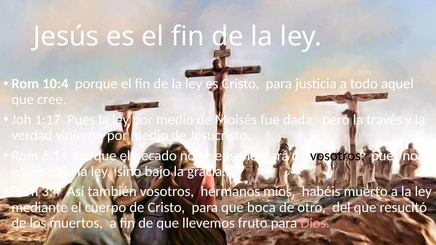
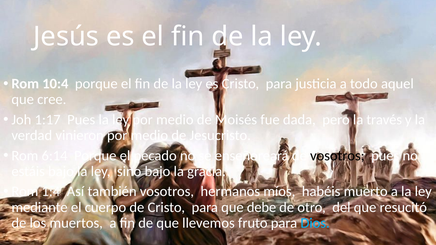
3:4: 3:4 -> 1:4
boca: boca -> debe
Dios colour: pink -> light blue
